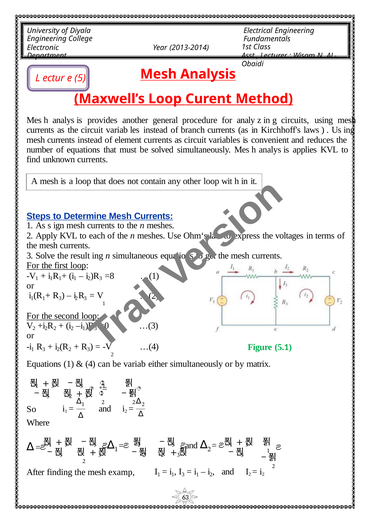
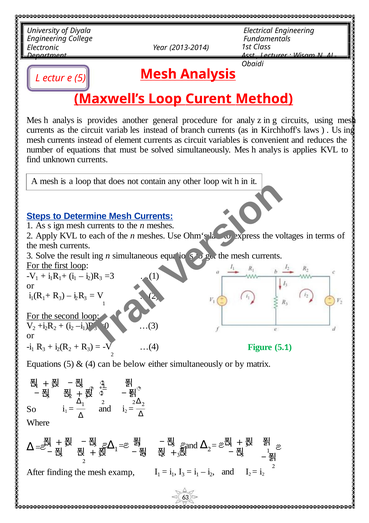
=8: =8 -> =3
Equations 1: 1 -> 5
be variab: variab -> below
